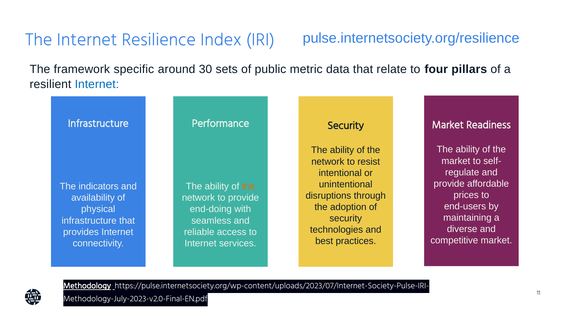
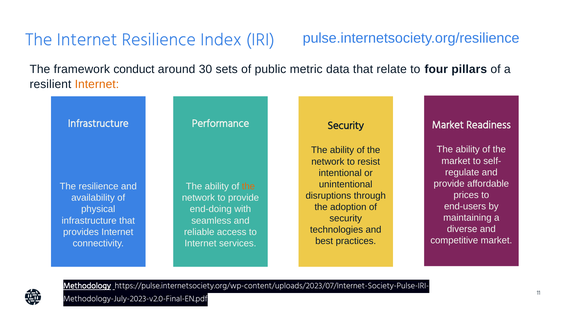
specific: specific -> conduct
Internet at (97, 84) colour: blue -> orange
The indicators: indicators -> resilience
